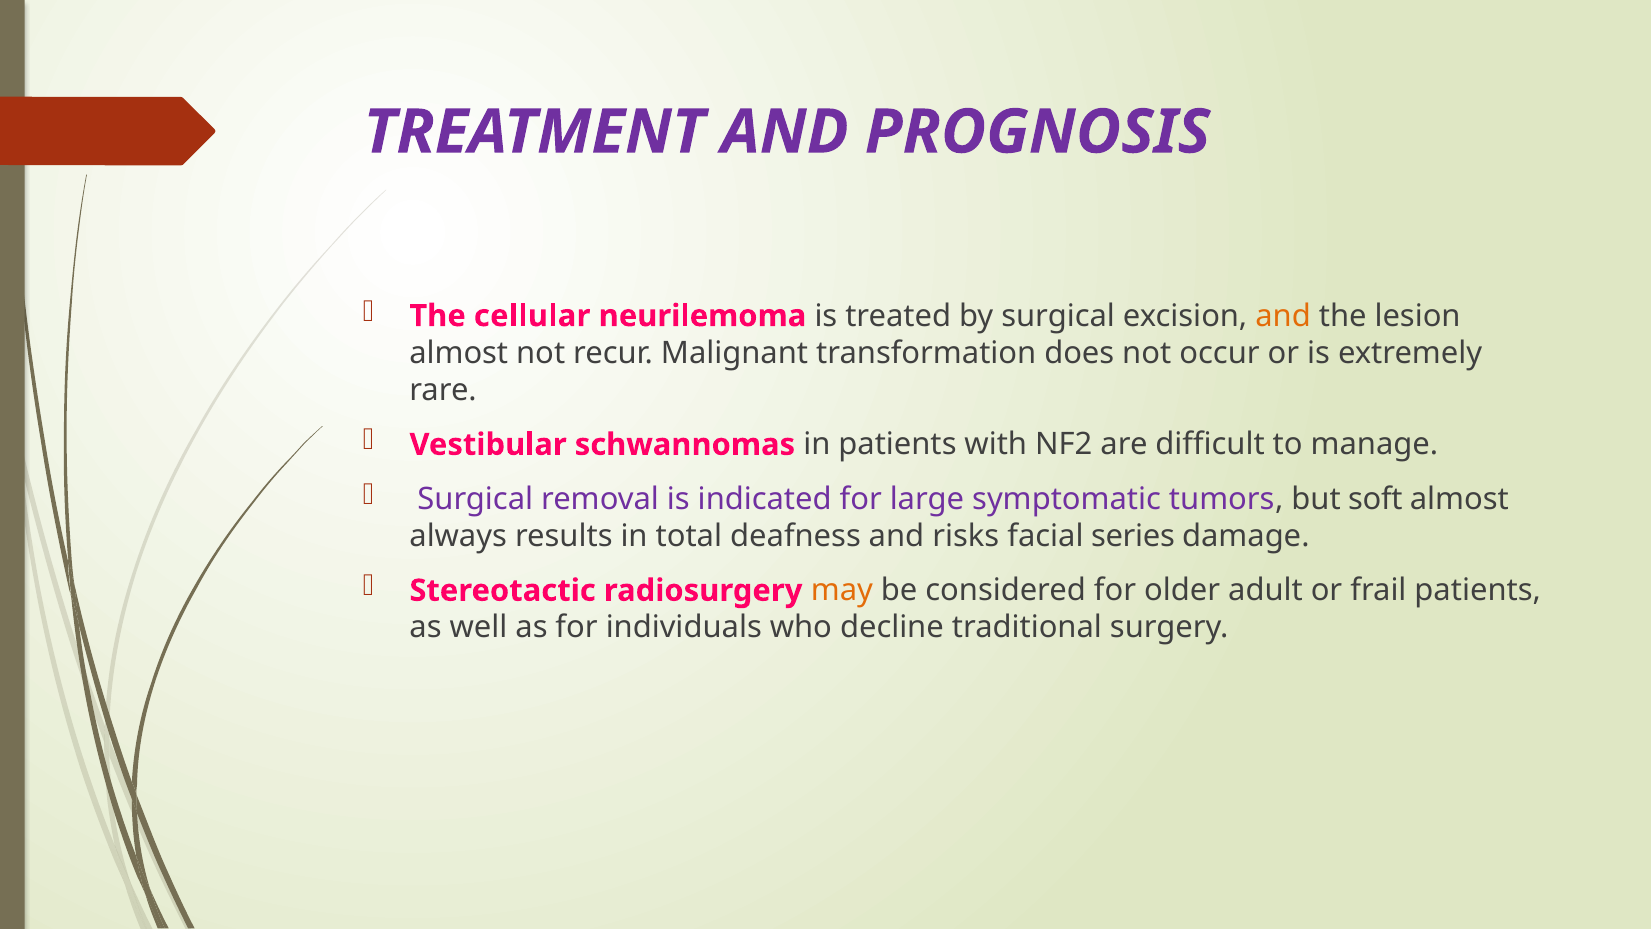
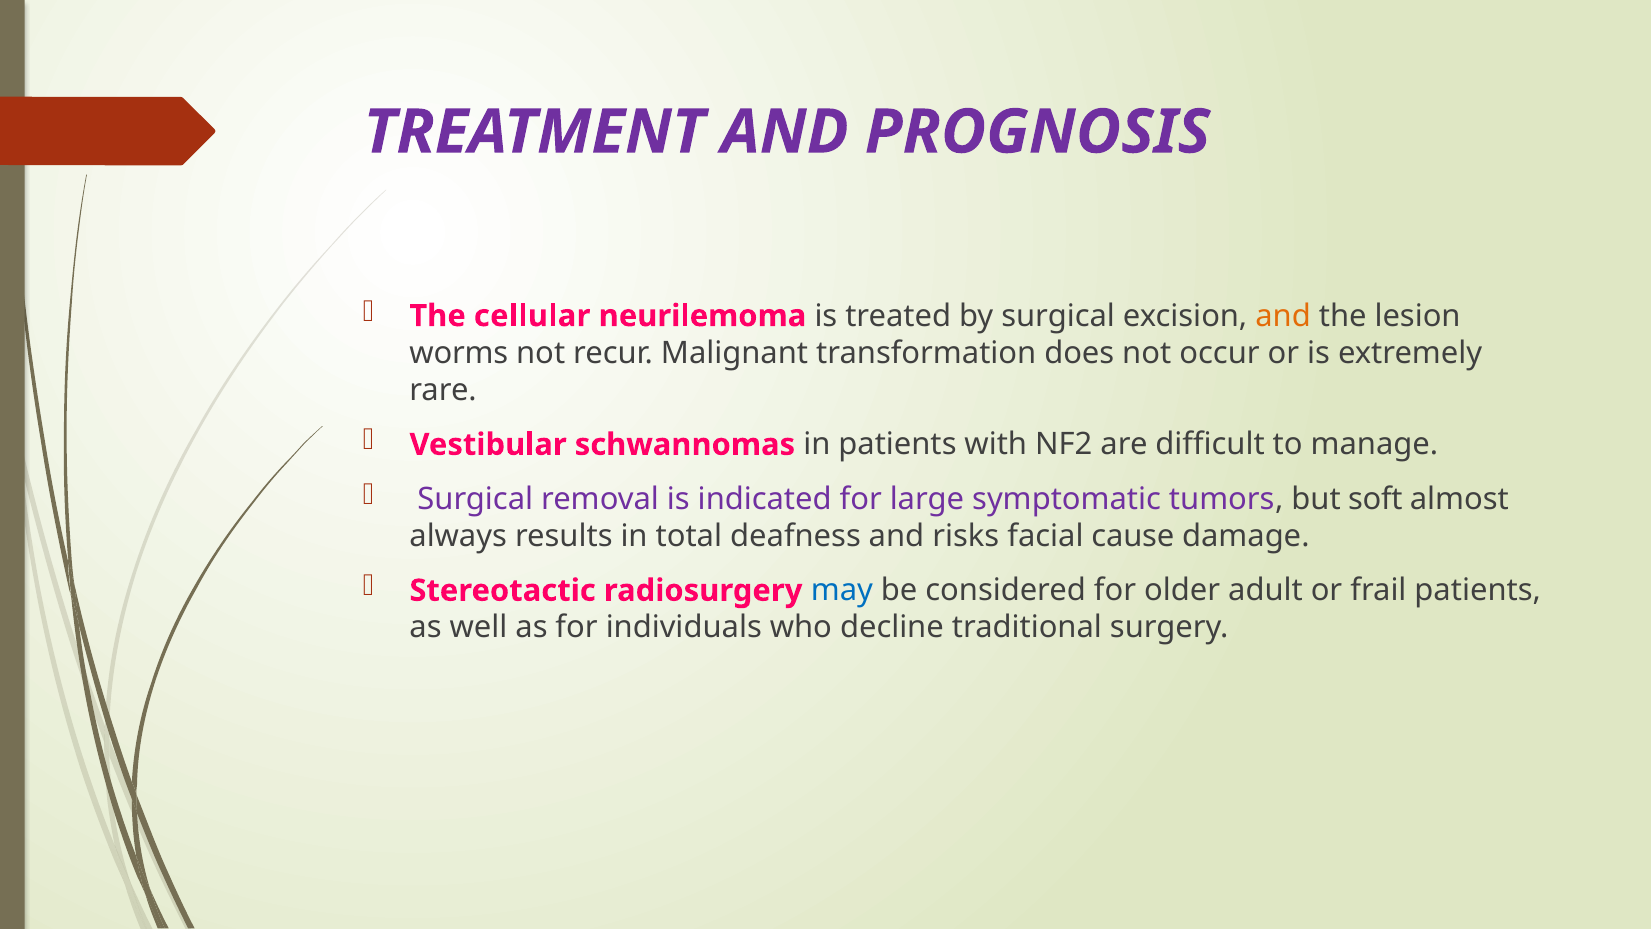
almost at (459, 353): almost -> worms
series: series -> cause
may colour: orange -> blue
